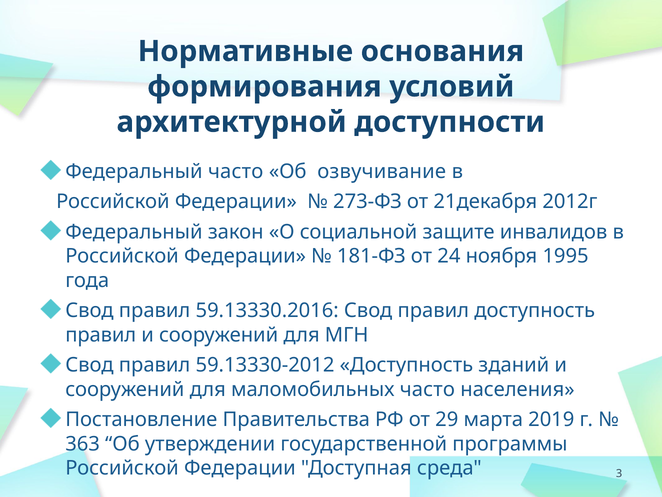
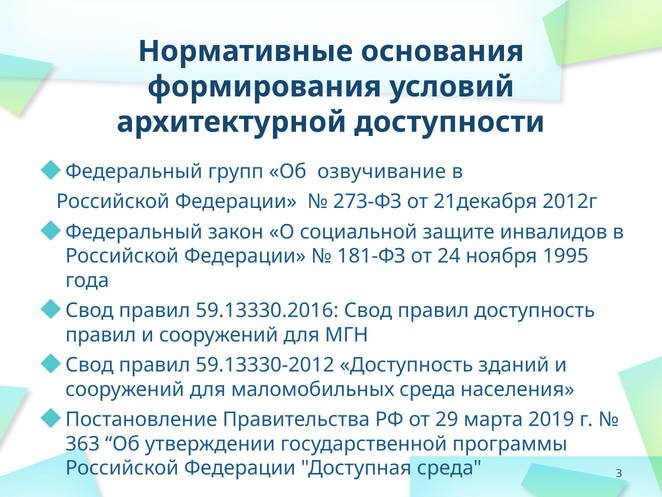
Федеральный часто: часто -> групп
маломобильных часто: часто -> среда
